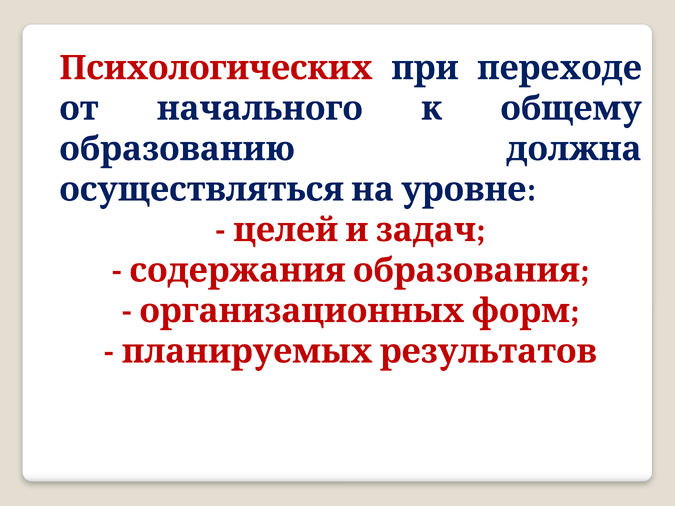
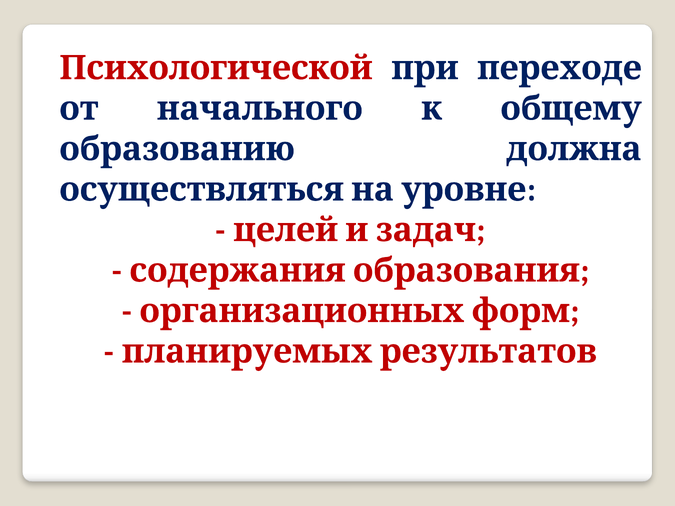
Психологических: Психологических -> Психологической
